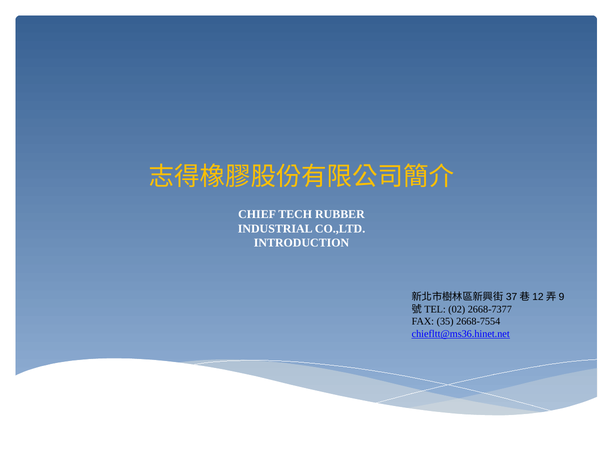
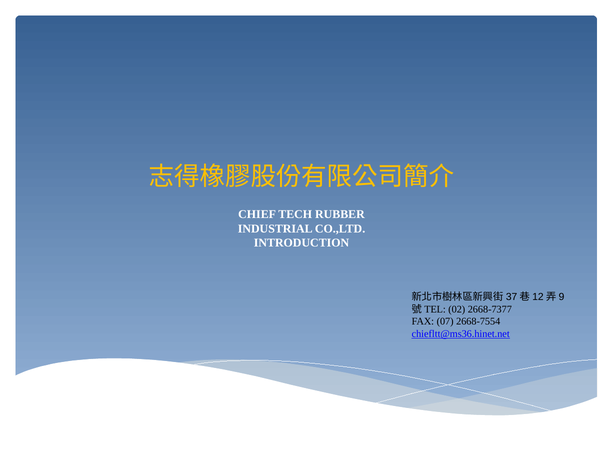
35: 35 -> 07
